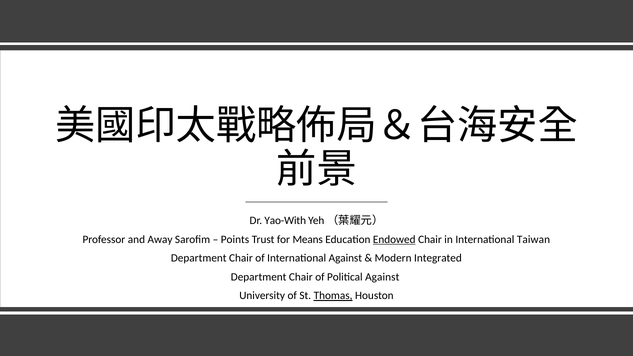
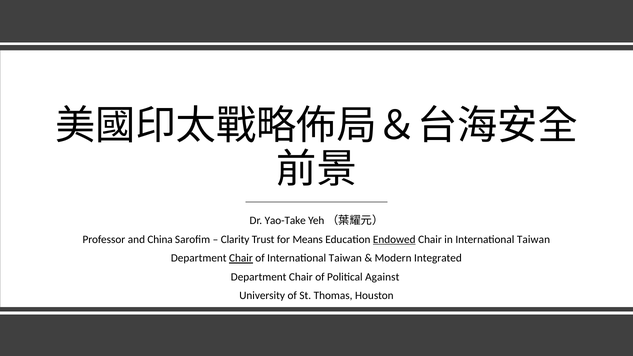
Yao-With: Yao-With -> Yao-Take
Away: Away -> China
Points: Points -> Clarity
Chair at (241, 258) underline: none -> present
of International Against: Against -> Taiwan
Thomas underline: present -> none
